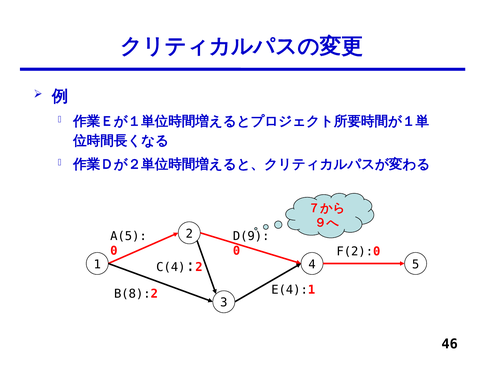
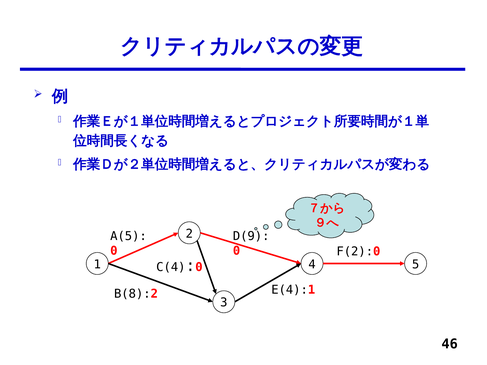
2 at (199, 267): 2 -> 0
